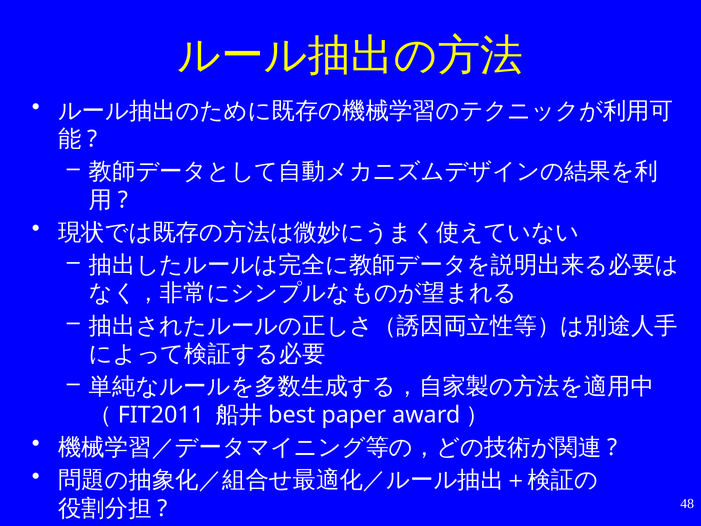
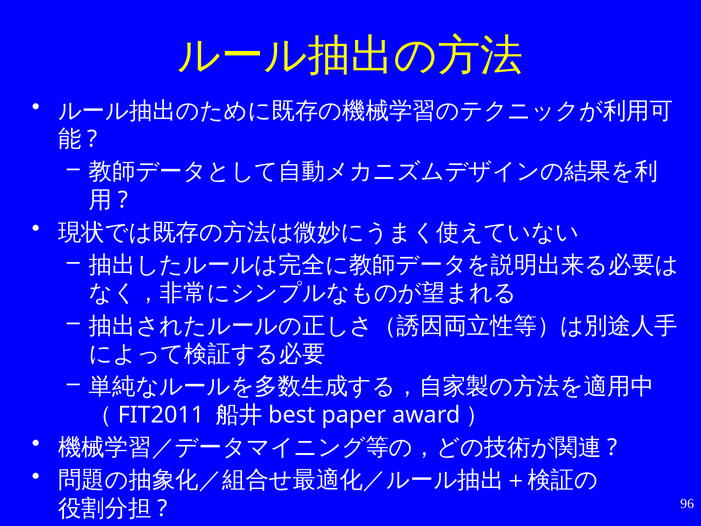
48: 48 -> 96
